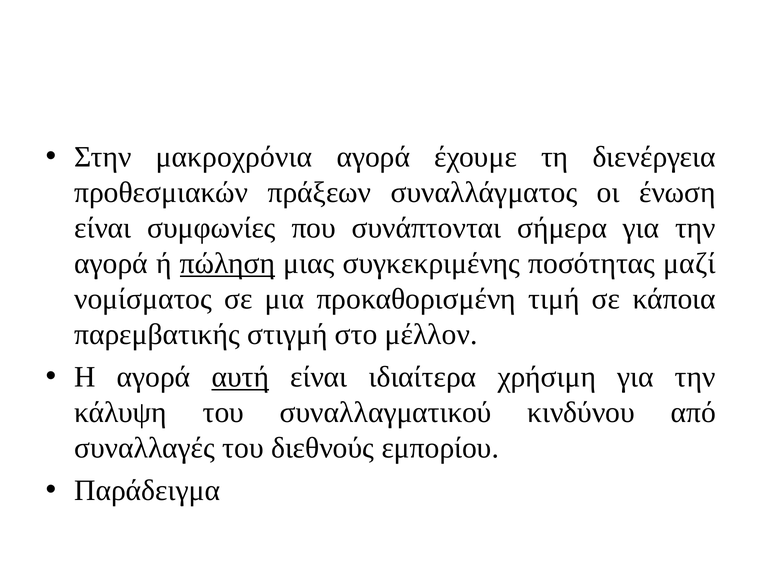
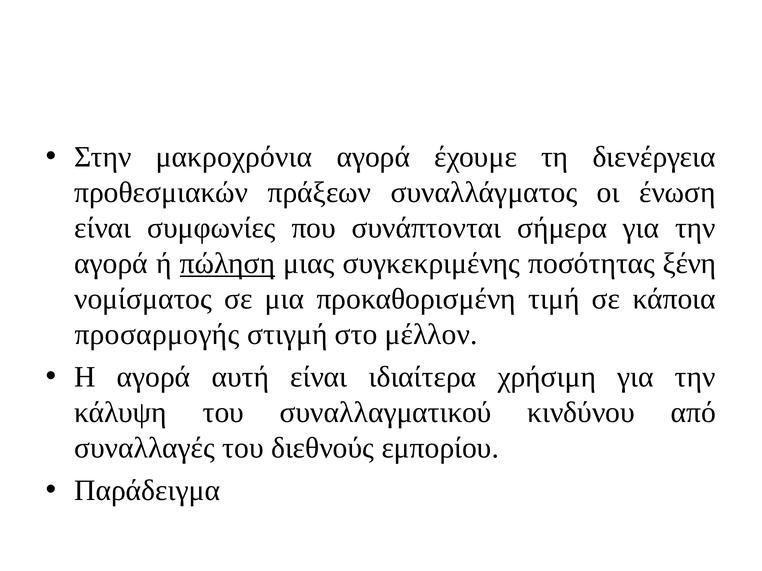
μαζί: μαζί -> ξένη
παρεμβατικής: παρεμβατικής -> προσαρμογής
αυτή underline: present -> none
